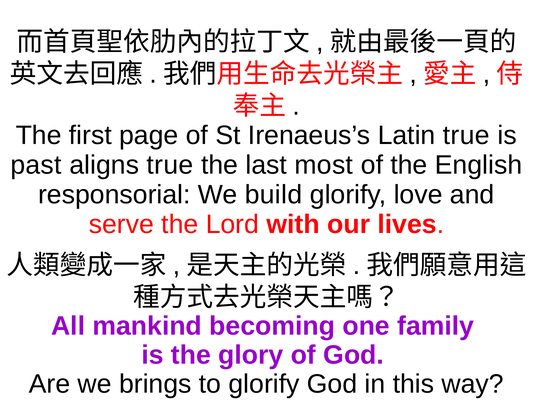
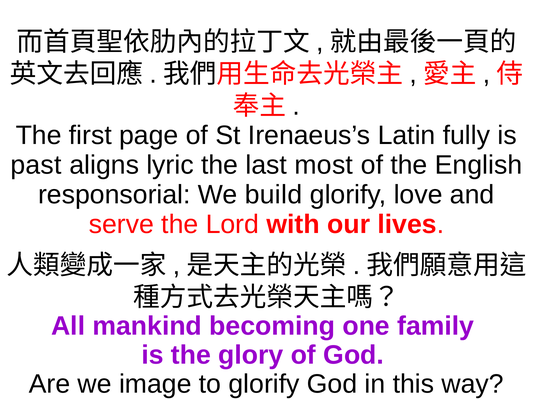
Latin true: true -> fully
aligns true: true -> lyric
brings: brings -> image
